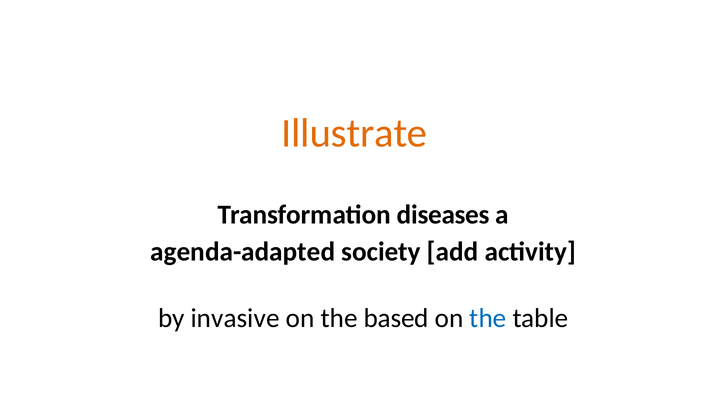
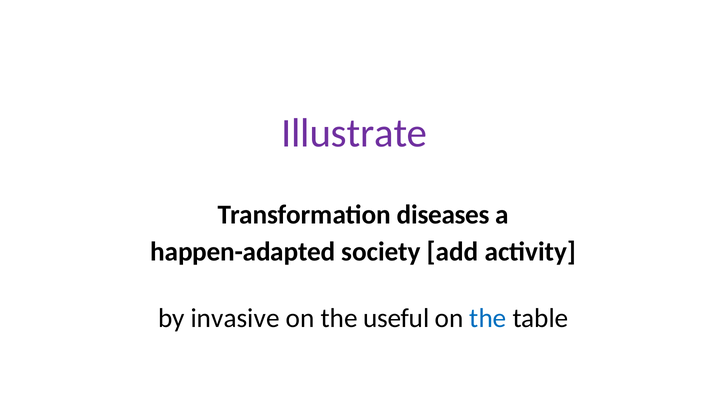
Illustrate colour: orange -> purple
agenda-adapted: agenda-adapted -> happen-adapted
based: based -> useful
